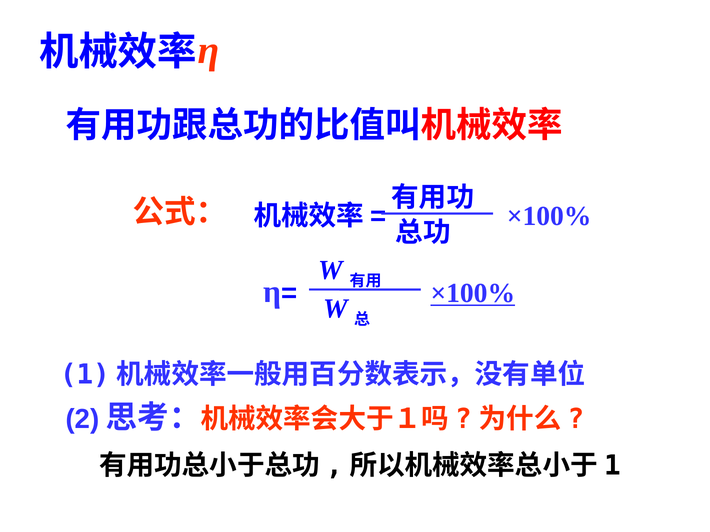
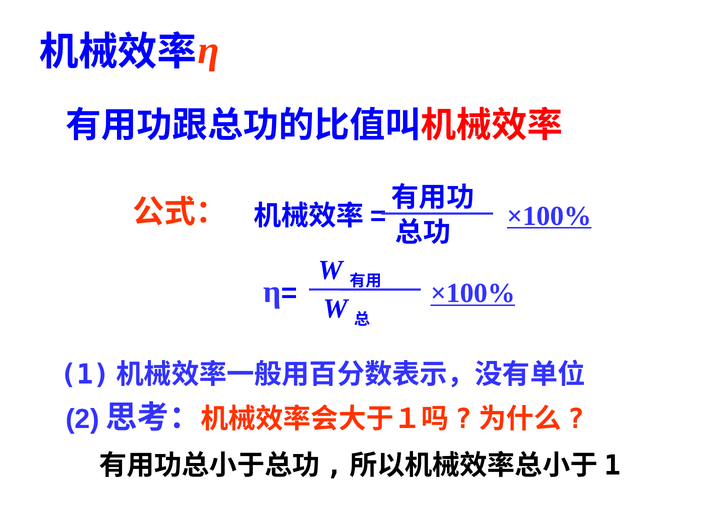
×100% at (549, 216) underline: none -> present
